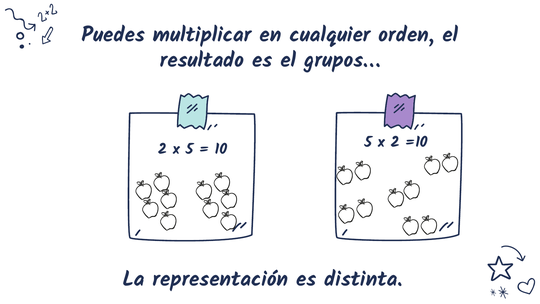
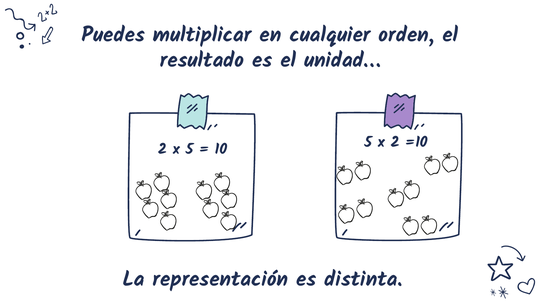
grupos…: grupos… -> unidad…
